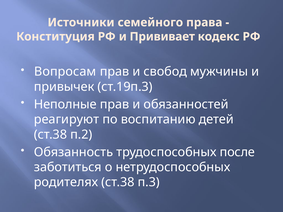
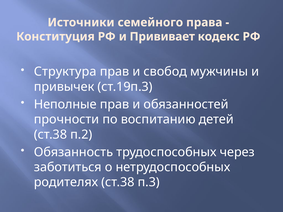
Вопросам: Вопросам -> Структура
реагируют: реагируют -> прочности
после: после -> через
